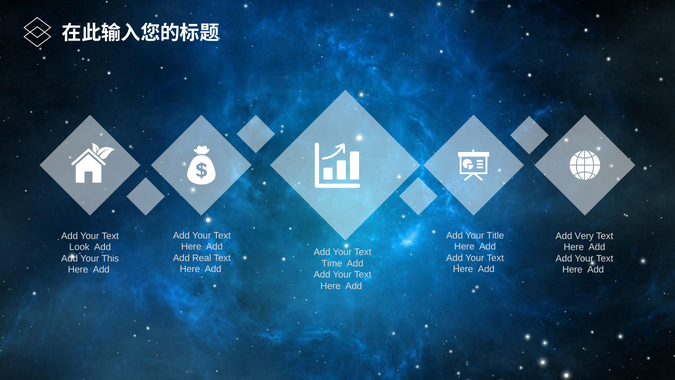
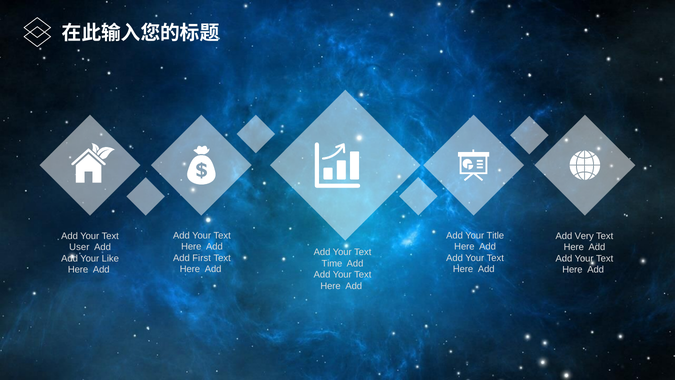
Look: Look -> User
Real: Real -> First
This: This -> Like
